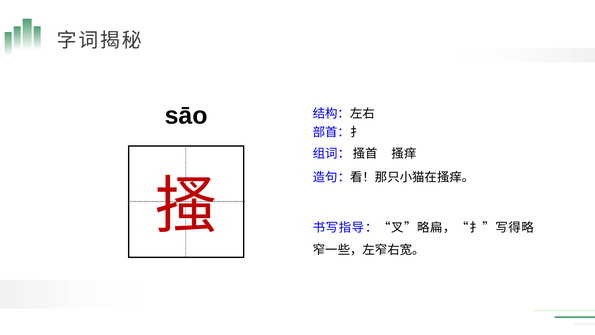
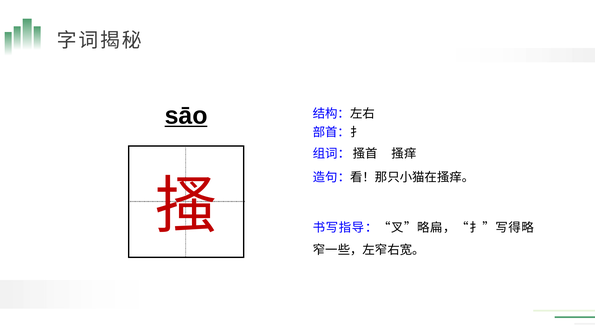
sāo underline: none -> present
